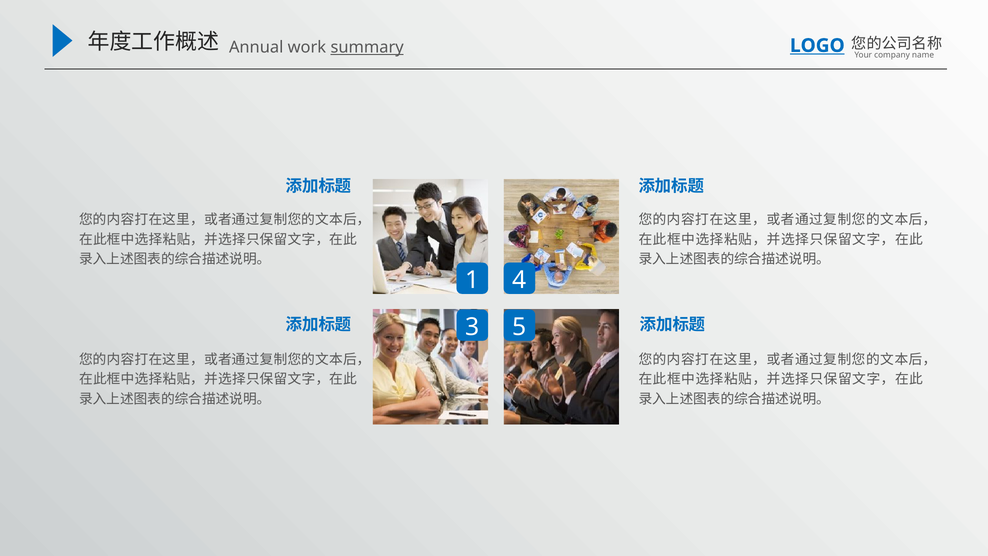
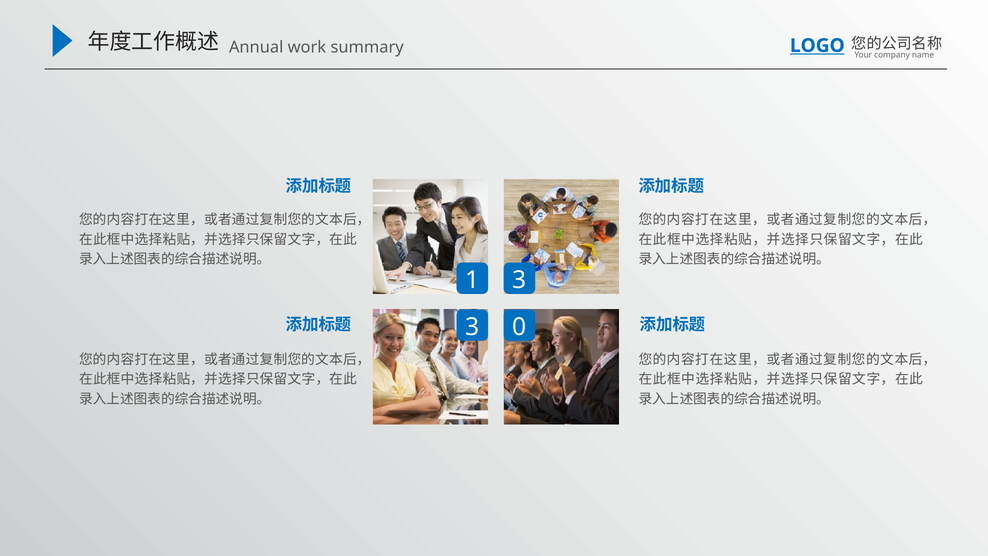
summary underline: present -> none
1 4: 4 -> 3
5: 5 -> 0
